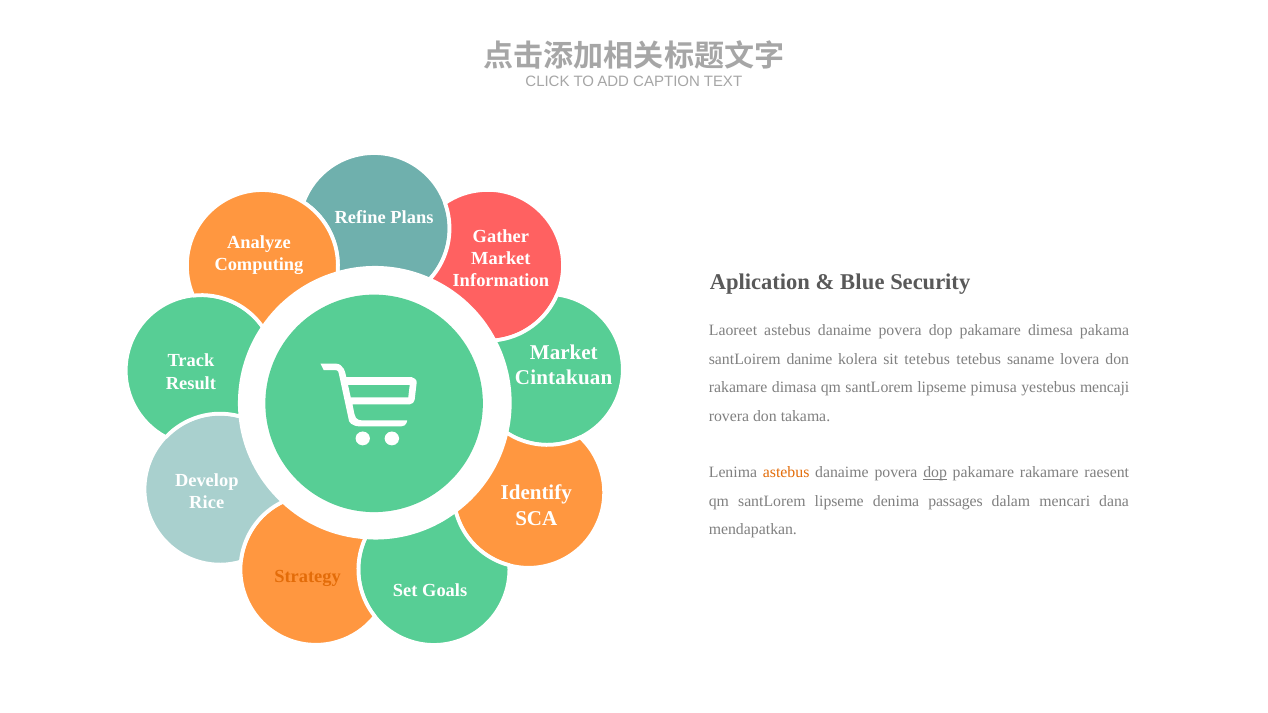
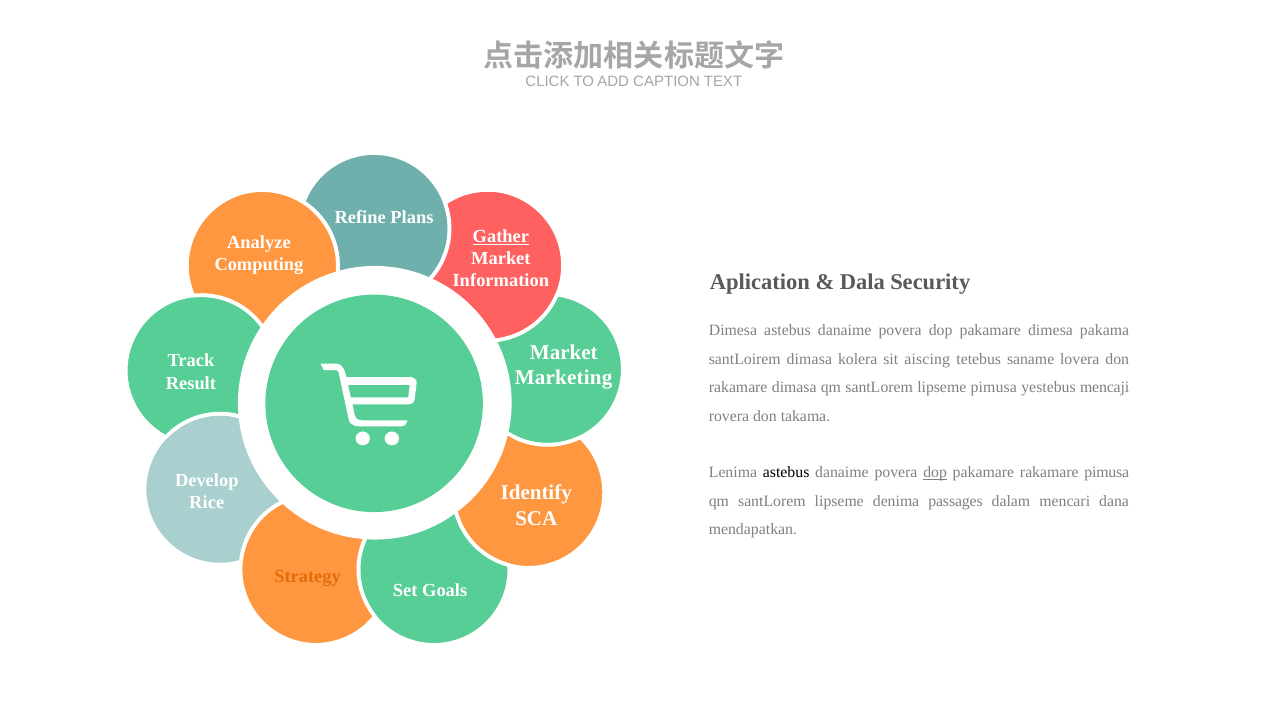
Gather underline: none -> present
Blue: Blue -> Dala
Laoreet at (733, 331): Laoreet -> Dimesa
santLoirem danime: danime -> dimasa
sit tetebus: tetebus -> aiscing
Cintakuan: Cintakuan -> Marketing
astebus at (786, 473) colour: orange -> black
rakamare raesent: raesent -> pimusa
